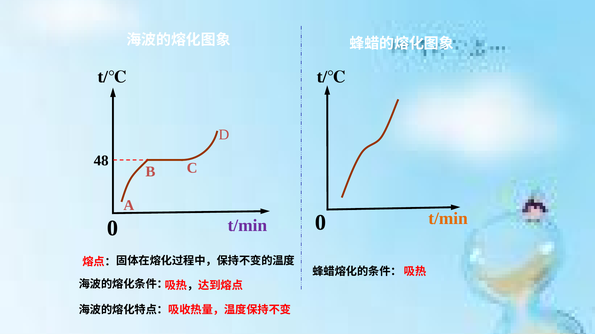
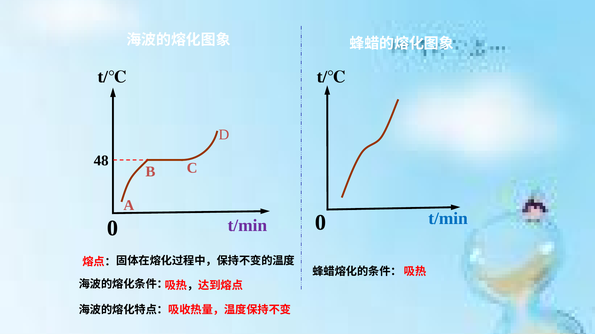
t/min at (448, 219) colour: orange -> blue
